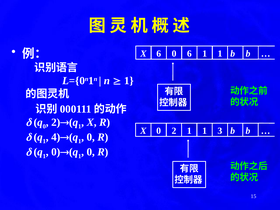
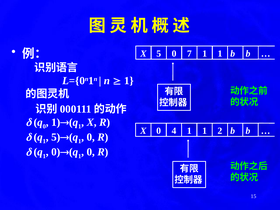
X 6: 6 -> 5
0 6: 6 -> 7
2 at (56, 122): 2 -> 1
0 2: 2 -> 4
3: 3 -> 2
4 at (56, 137): 4 -> 5
